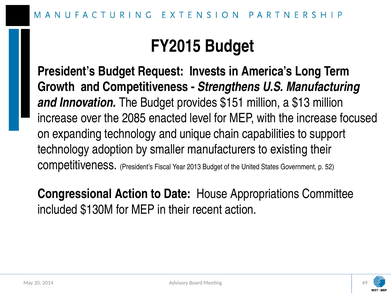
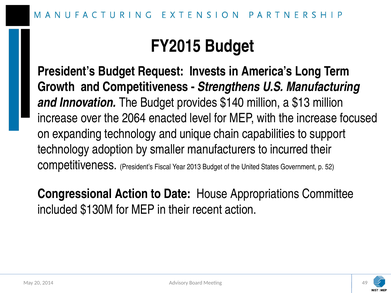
$151: $151 -> $140
2085: 2085 -> 2064
existing: existing -> incurred
